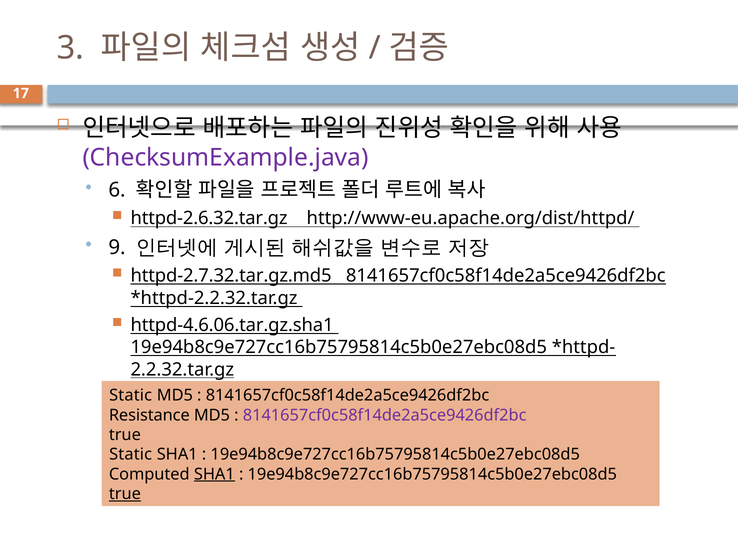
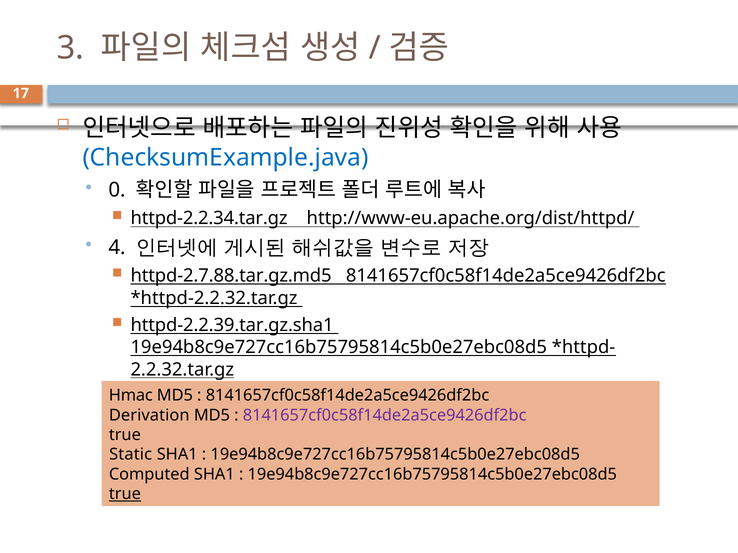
ChecksumExample.java colour: purple -> blue
6: 6 -> 0
httpd-2.6.32.tar.gz: httpd-2.6.32.tar.gz -> httpd-2.2.34.tar.gz
9: 9 -> 4
httpd-2.7.32.tar.gz.md5: httpd-2.7.32.tar.gz.md5 -> httpd-2.7.88.tar.gz.md5
httpd-4.6.06.tar.gz.sha1: httpd-4.6.06.tar.gz.sha1 -> httpd-2.2.39.tar.gz.sha1
Static at (131, 396): Static -> Hmac
Resistance: Resistance -> Derivation
SHA1 at (214, 475) underline: present -> none
